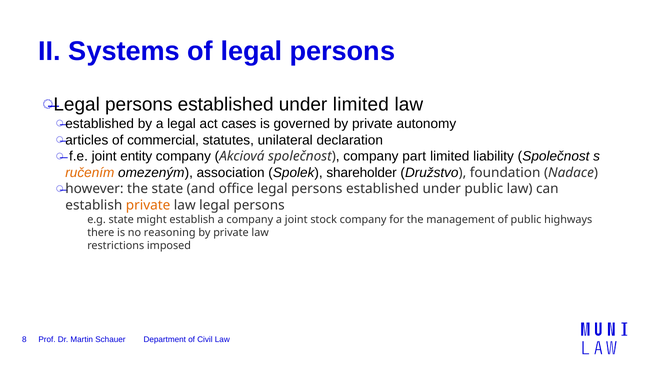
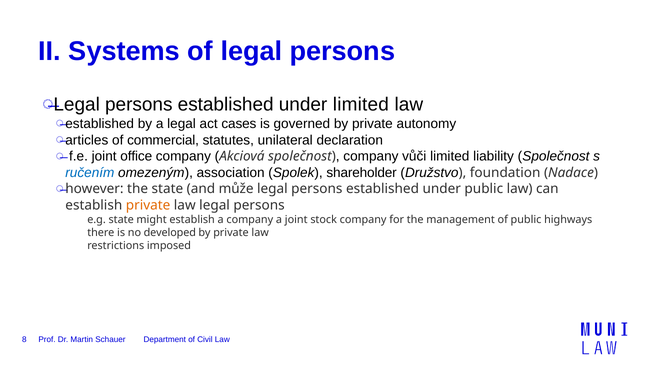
entity: entity -> office
part: part -> vůči
ručením colour: orange -> blue
office: office -> může
reasoning: reasoning -> developed
